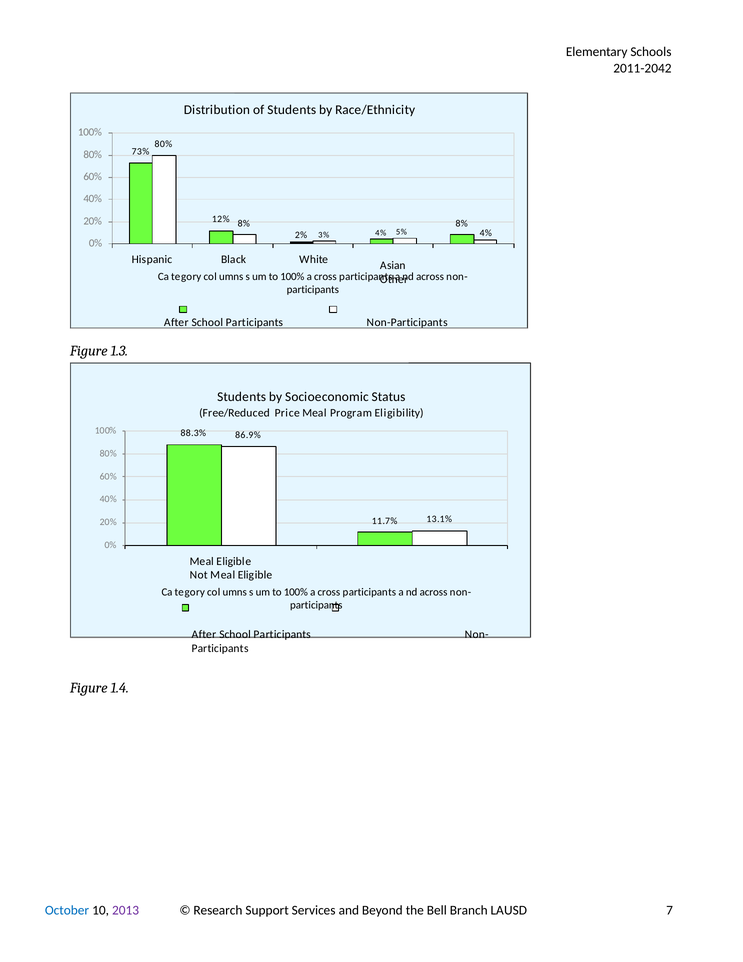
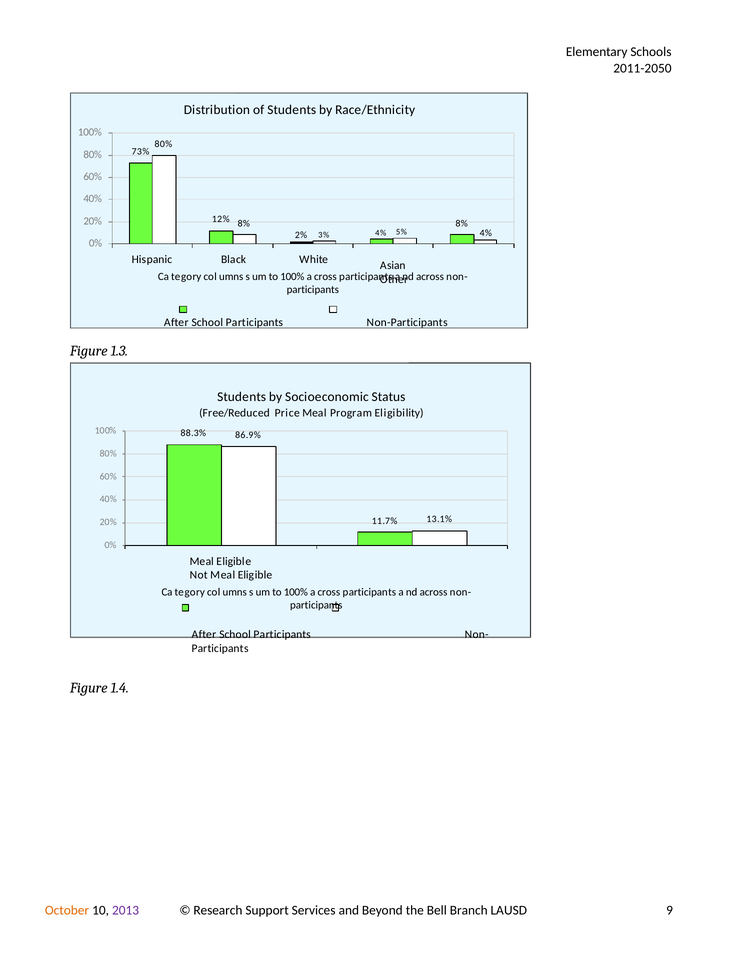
2011-2042: 2011-2042 -> 2011-2050
October colour: blue -> orange
7: 7 -> 9
